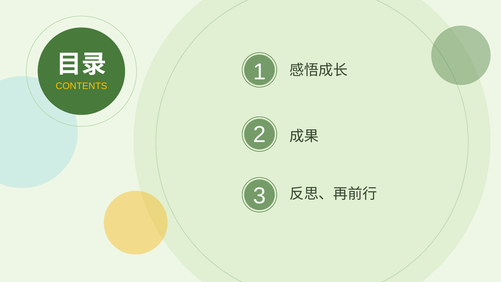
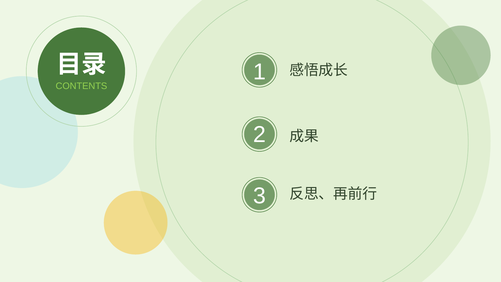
CONTENTS colour: yellow -> light green
